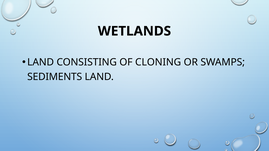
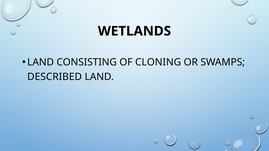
SEDIMENTS: SEDIMENTS -> DESCRIBED
